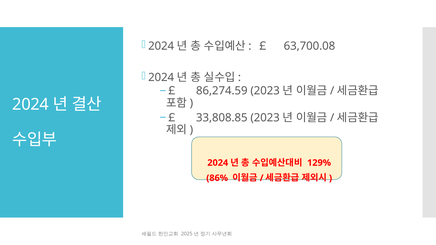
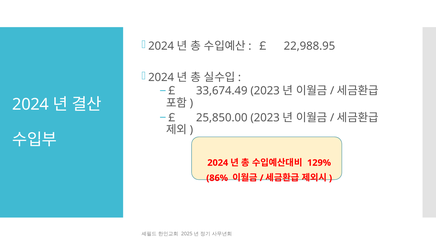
63,700.08: 63,700.08 -> 22,988.95
86,274.59: 86,274.59 -> 33,674.49
33,808.85: 33,808.85 -> 25,850.00
